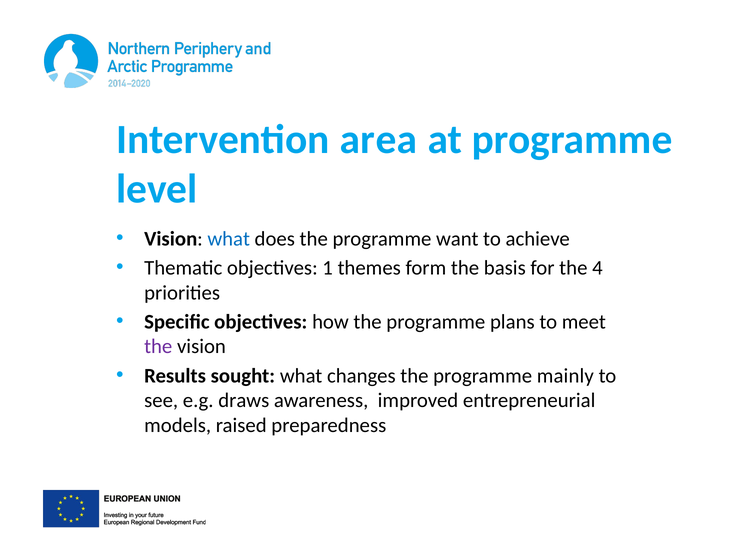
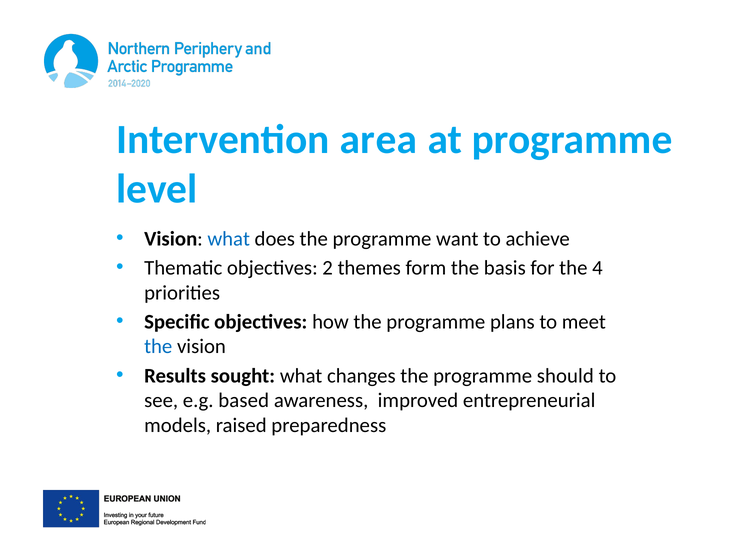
1: 1 -> 2
the at (158, 347) colour: purple -> blue
mainly: mainly -> should
draws: draws -> based
